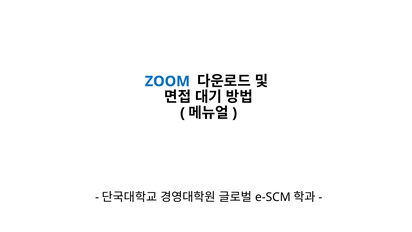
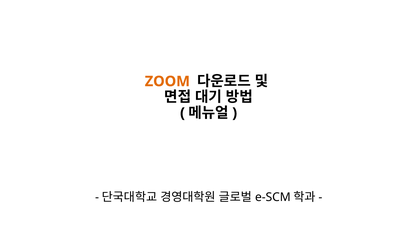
ZOOM colour: blue -> orange
